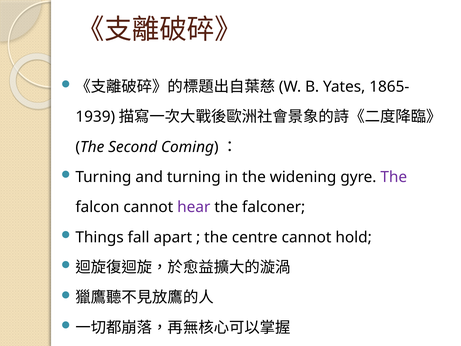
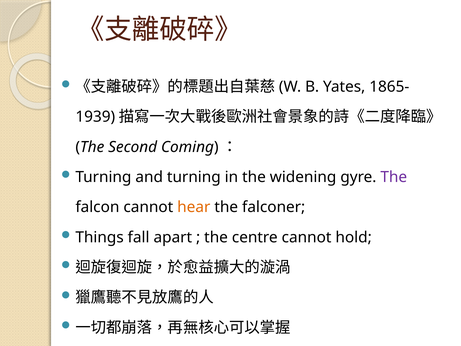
hear colour: purple -> orange
